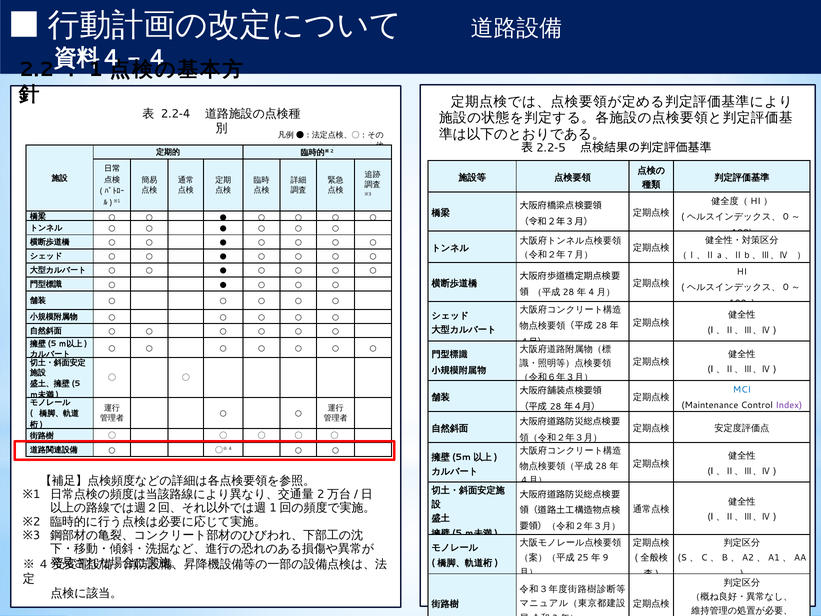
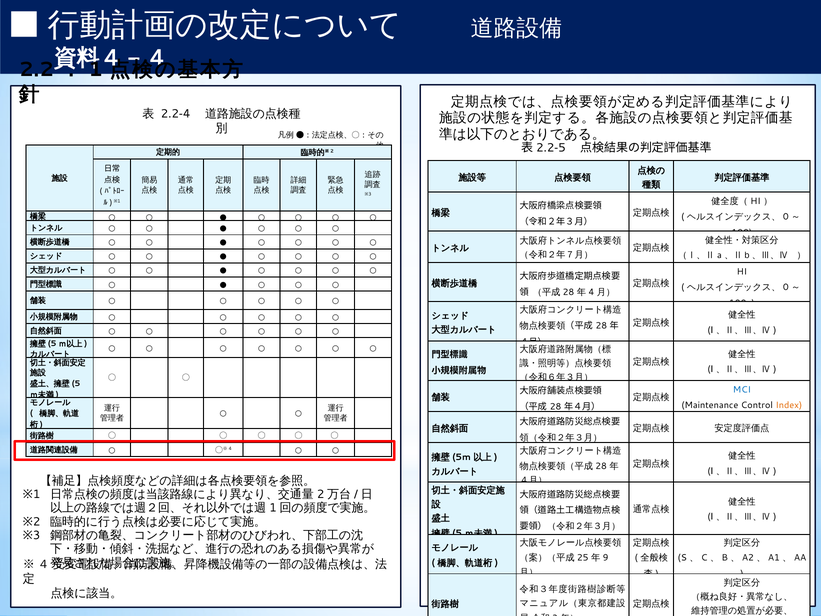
Index colour: purple -> orange
